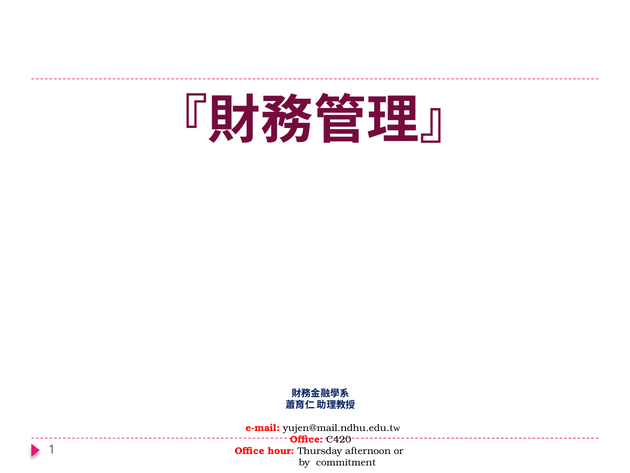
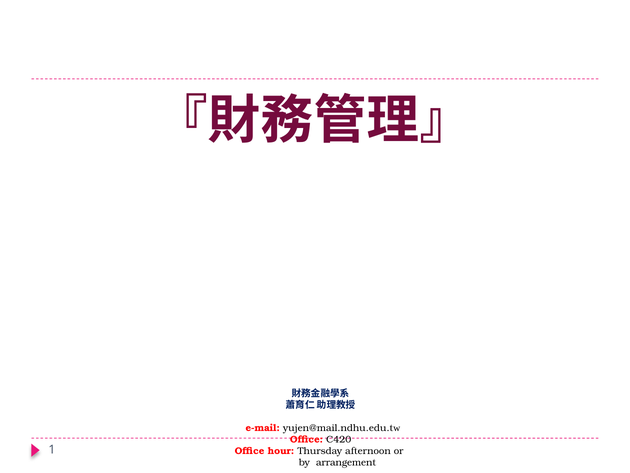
commitment: commitment -> arrangement
